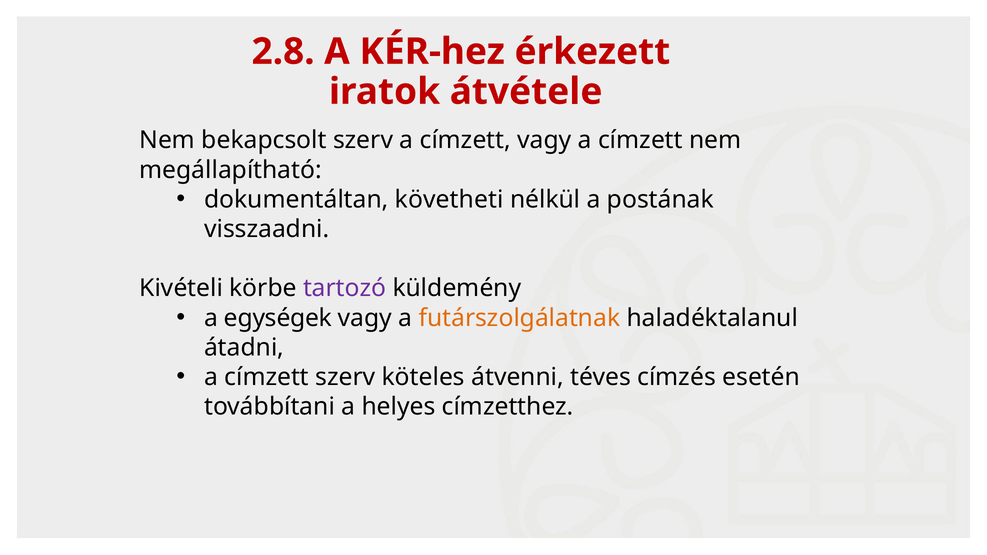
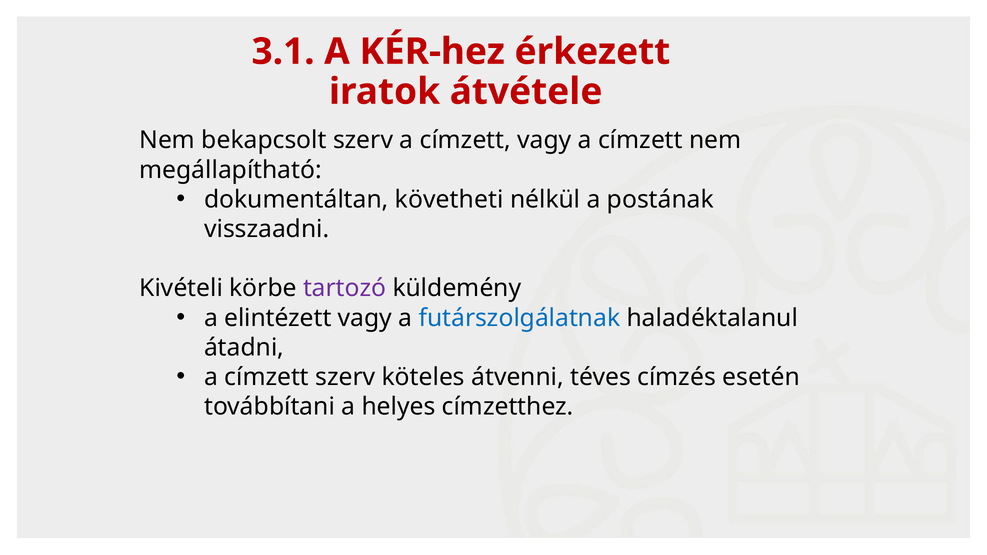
2.8: 2.8 -> 3.1
egységek: egységek -> elintézett
futárszolgálatnak colour: orange -> blue
